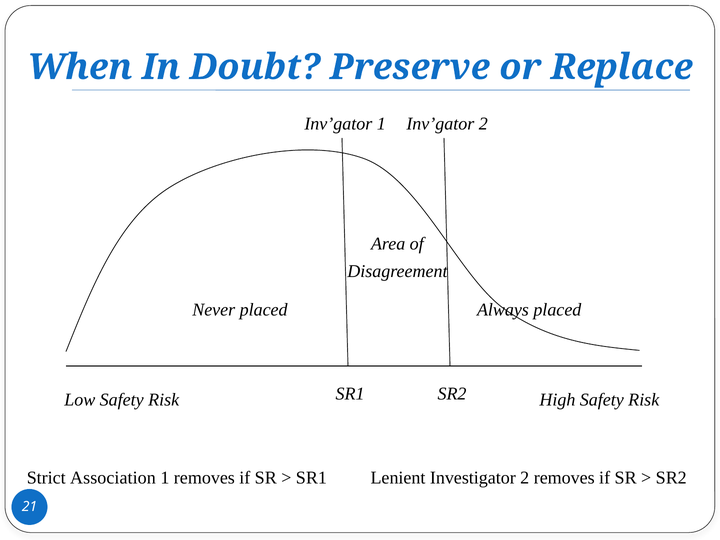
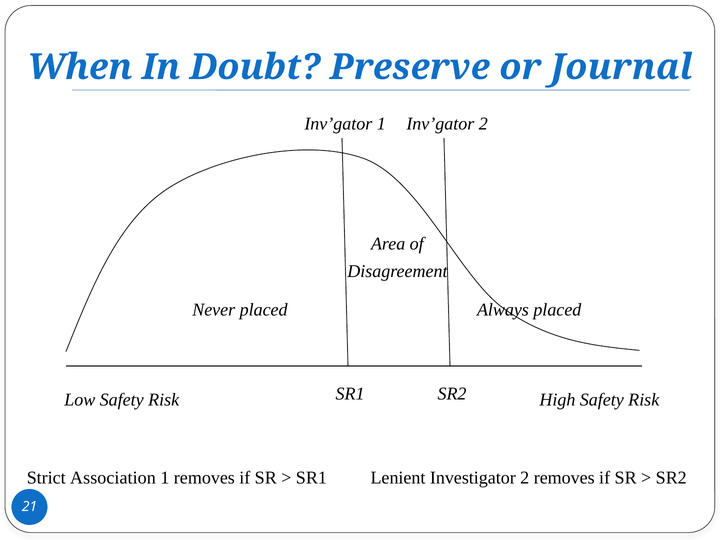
Replace: Replace -> Journal
